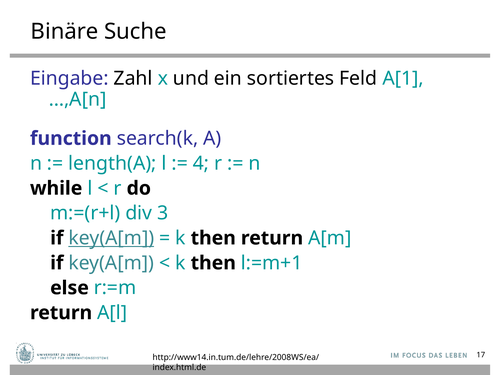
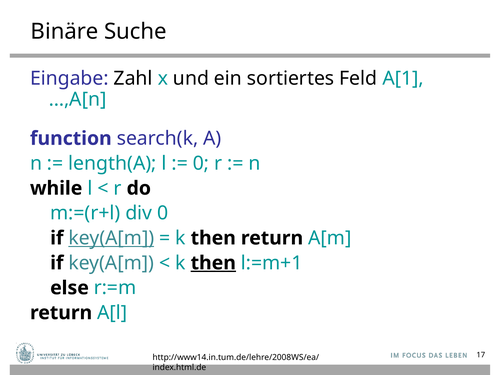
4 at (201, 163): 4 -> 0
div 3: 3 -> 0
then at (213, 263) underline: none -> present
